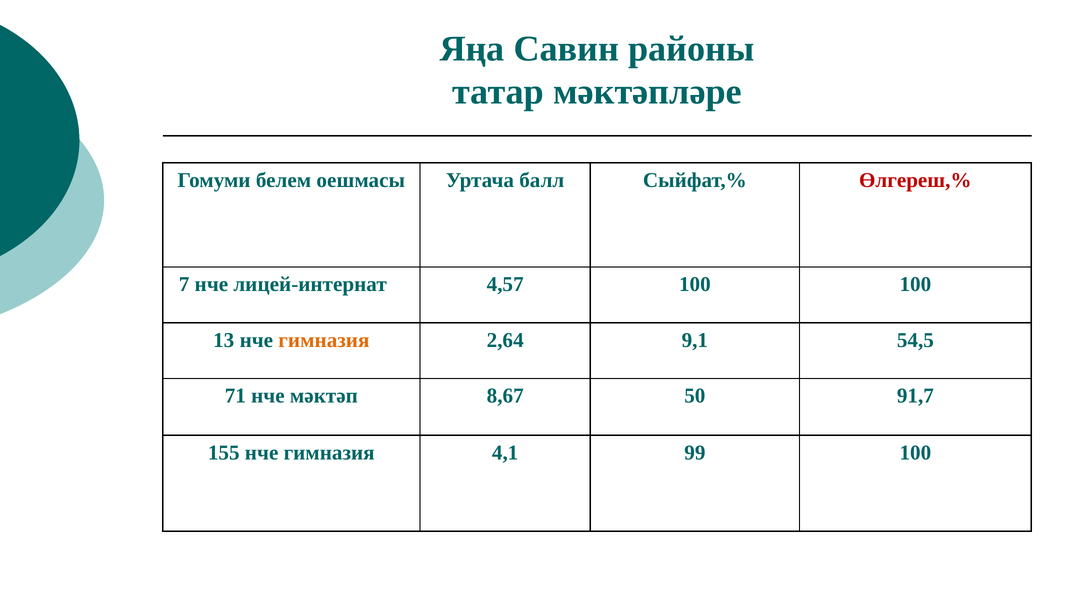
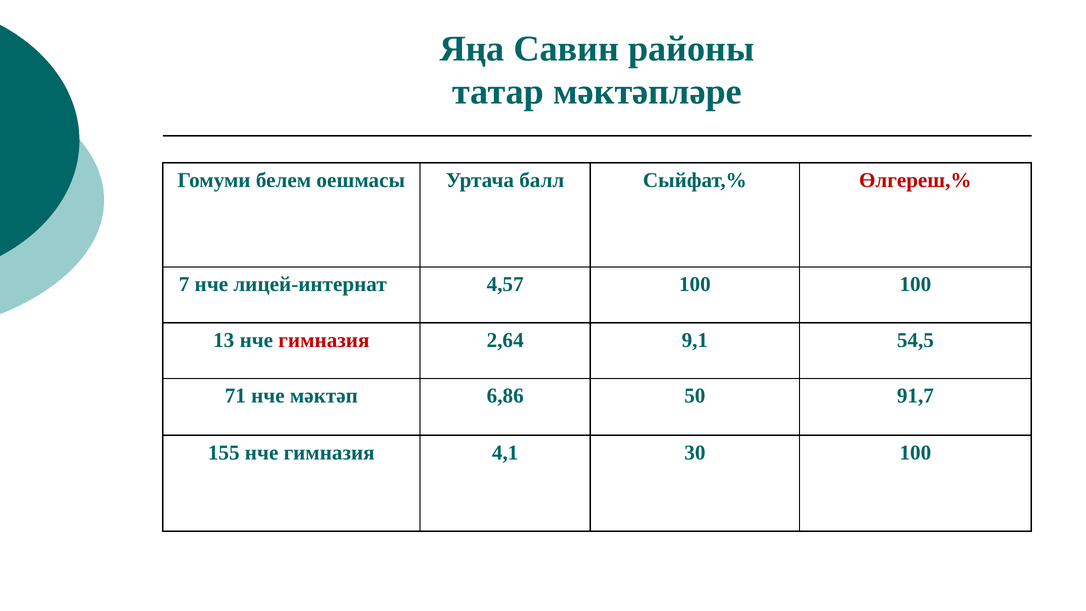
гимназия at (324, 340) colour: orange -> red
8,67: 8,67 -> 6,86
99: 99 -> 30
